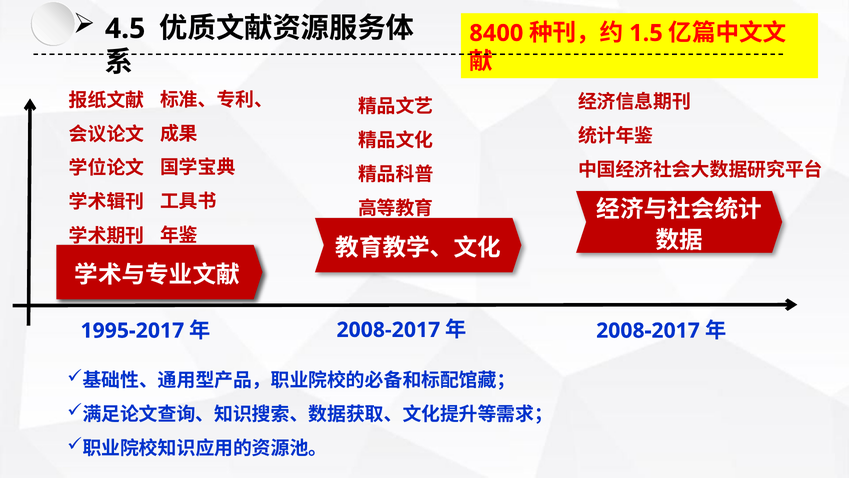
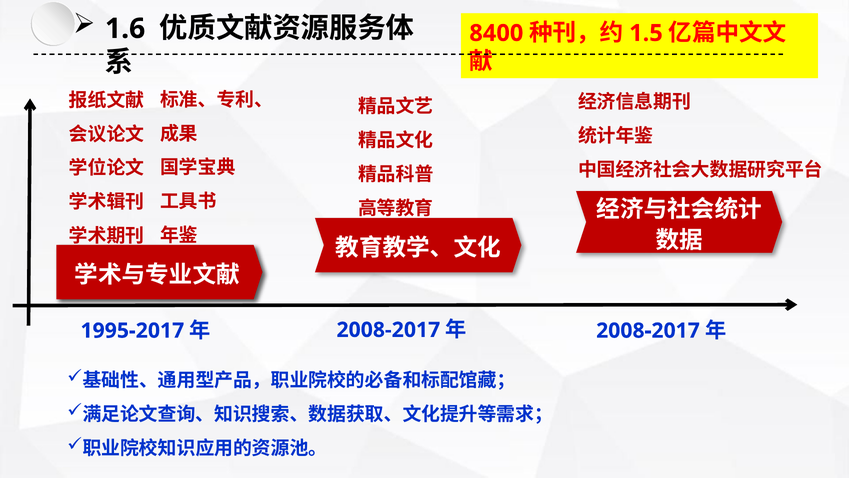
4.5: 4.5 -> 1.6
